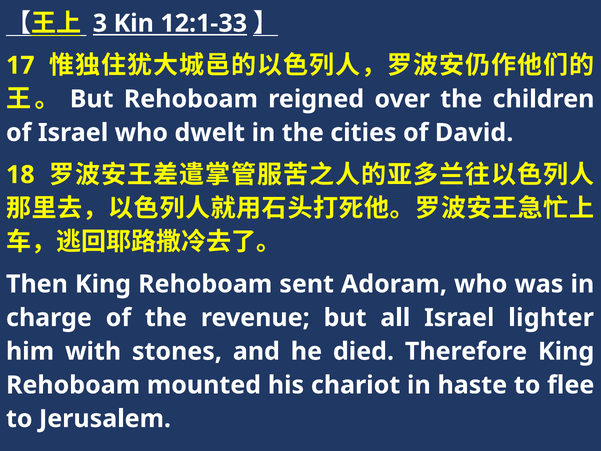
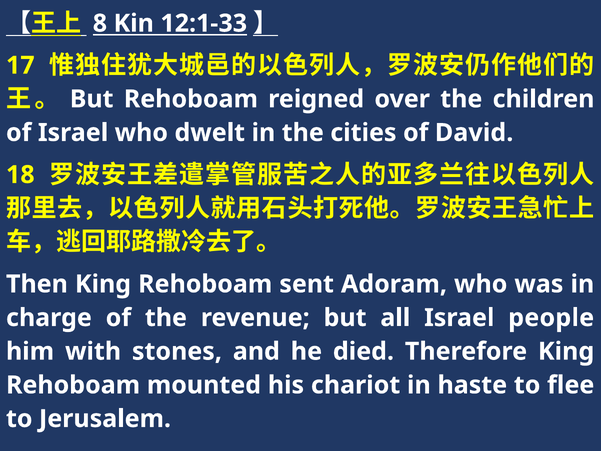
3: 3 -> 8
lighter: lighter -> people
